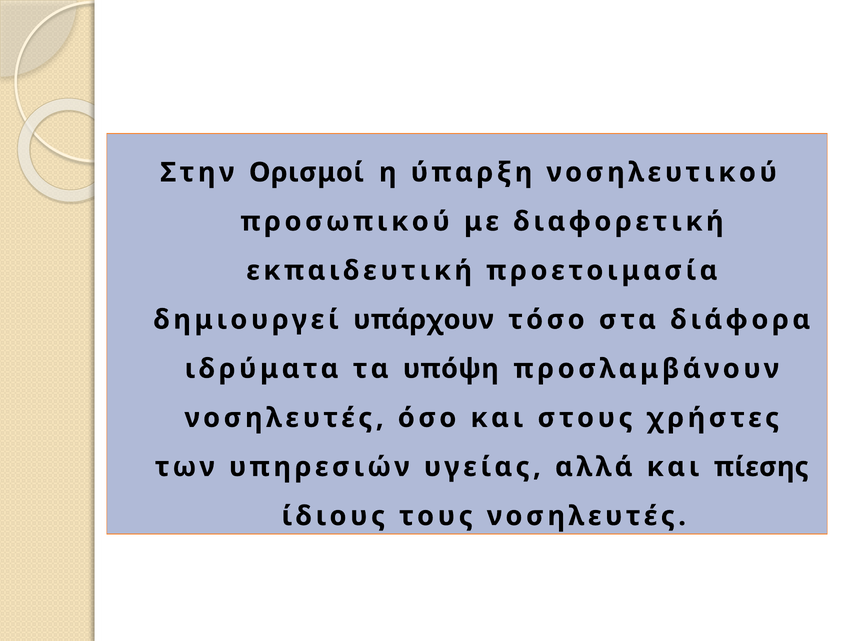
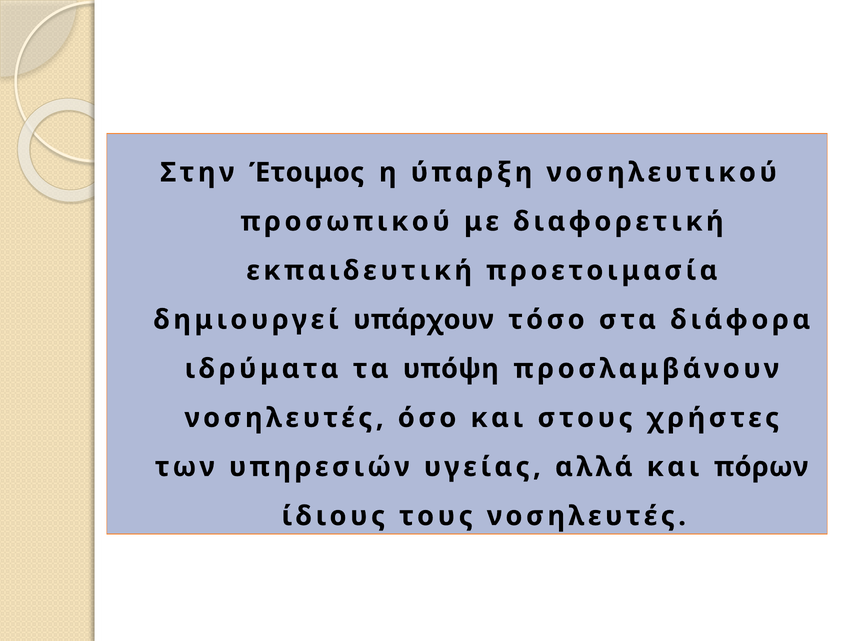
Ορισμοί: Ορισμοί -> Έτοιμος
πίεσης: πίεσης -> πόρων
